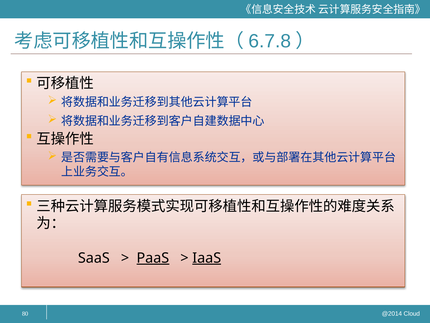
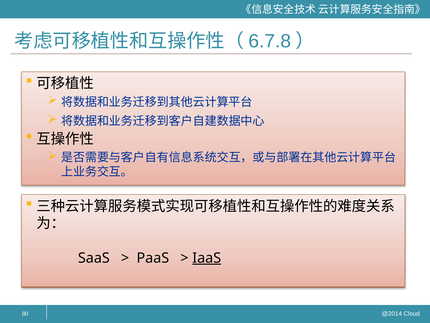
PaaS underline: present -> none
